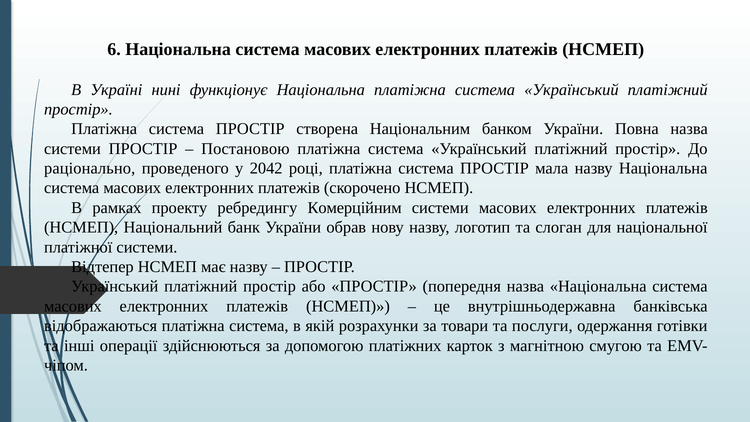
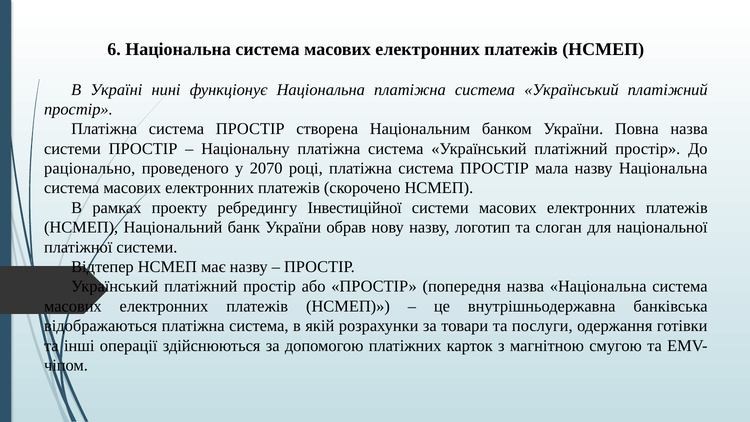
Постановою: Постановою -> Національну
2042: 2042 -> 2070
Комерційним: Комерційним -> Інвестиційної
